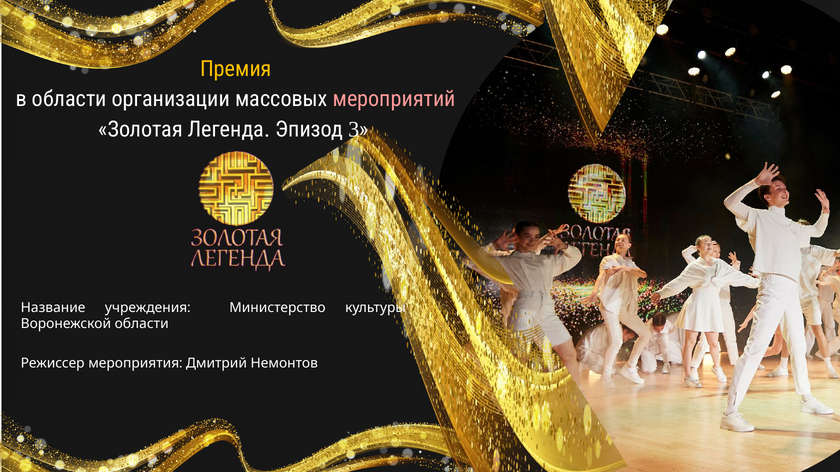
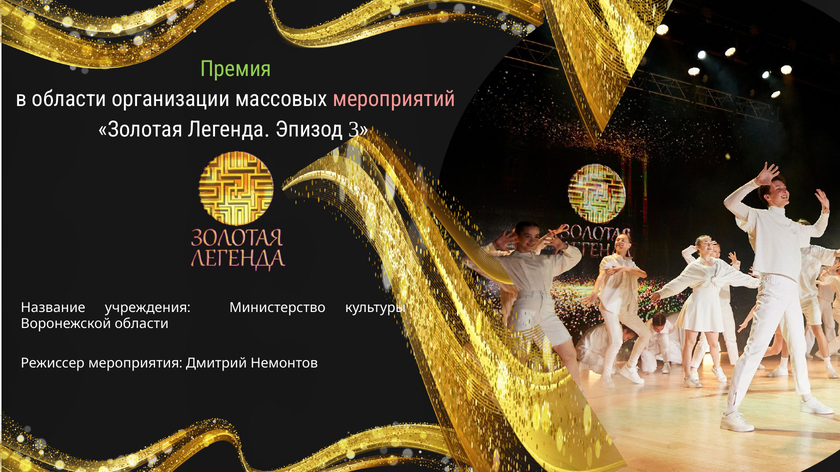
Премия colour: yellow -> light green
